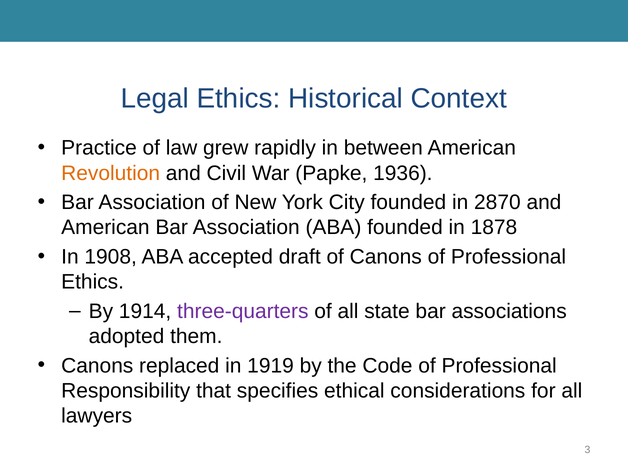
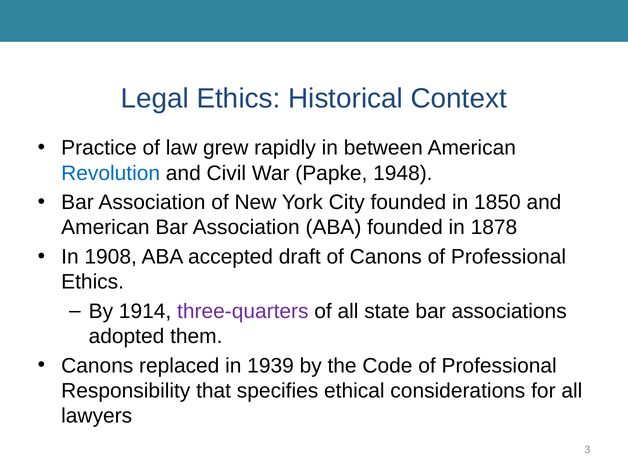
Revolution colour: orange -> blue
1936: 1936 -> 1948
2870: 2870 -> 1850
1919: 1919 -> 1939
